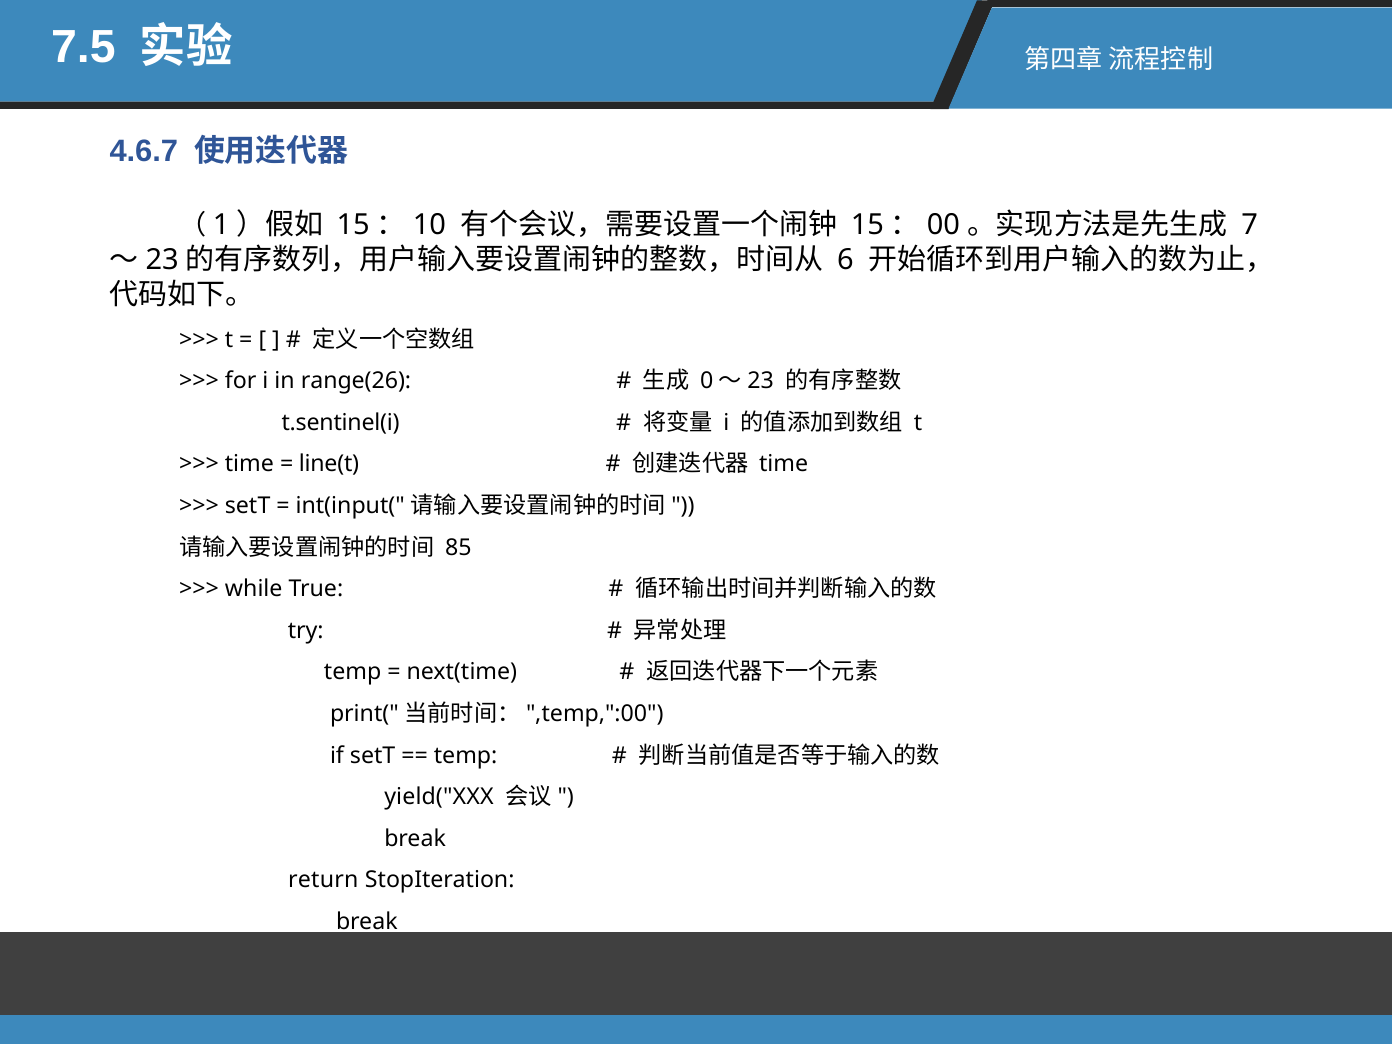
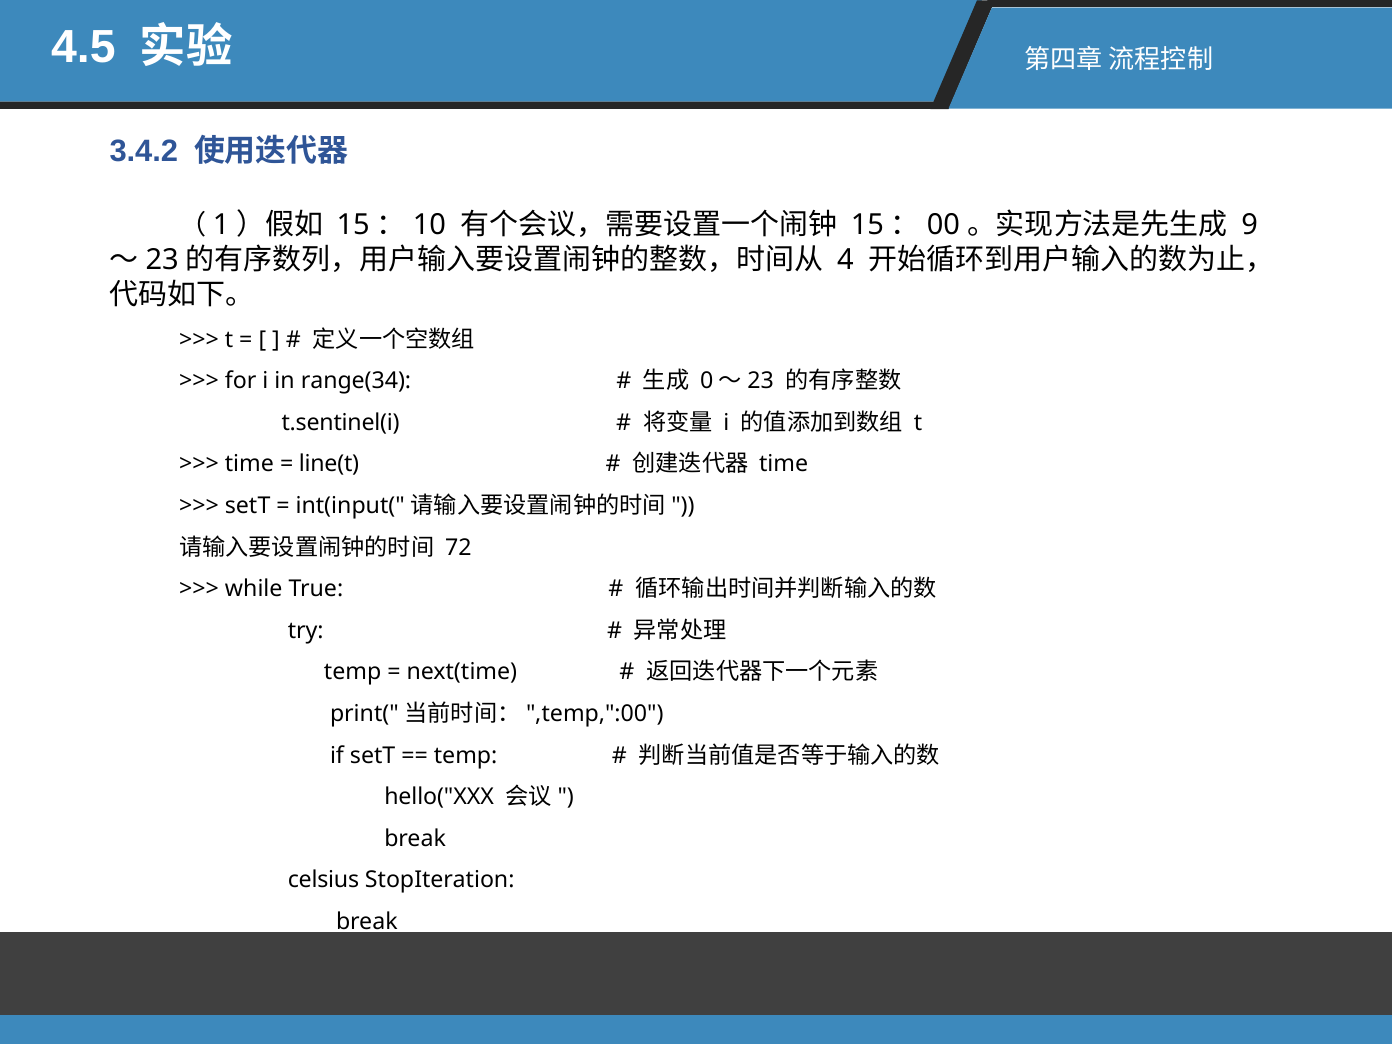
7.5: 7.5 -> 4.5
4.6.7: 4.6.7 -> 3.4.2
7: 7 -> 9
6: 6 -> 4
range(26: range(26 -> range(34
85: 85 -> 72
yield("XXX: yield("XXX -> hello("XXX
return: return -> celsius
